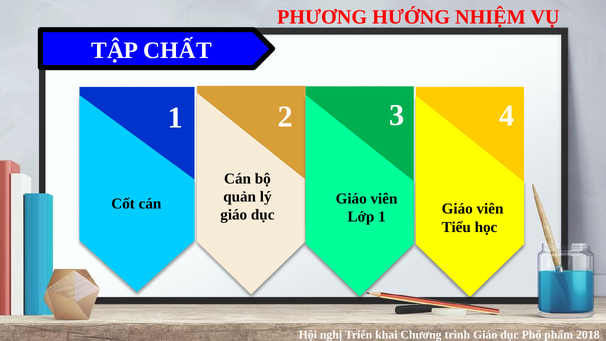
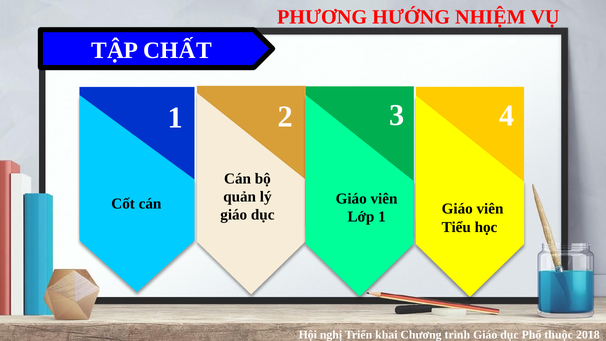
phẩm: phẩm -> thuộc
